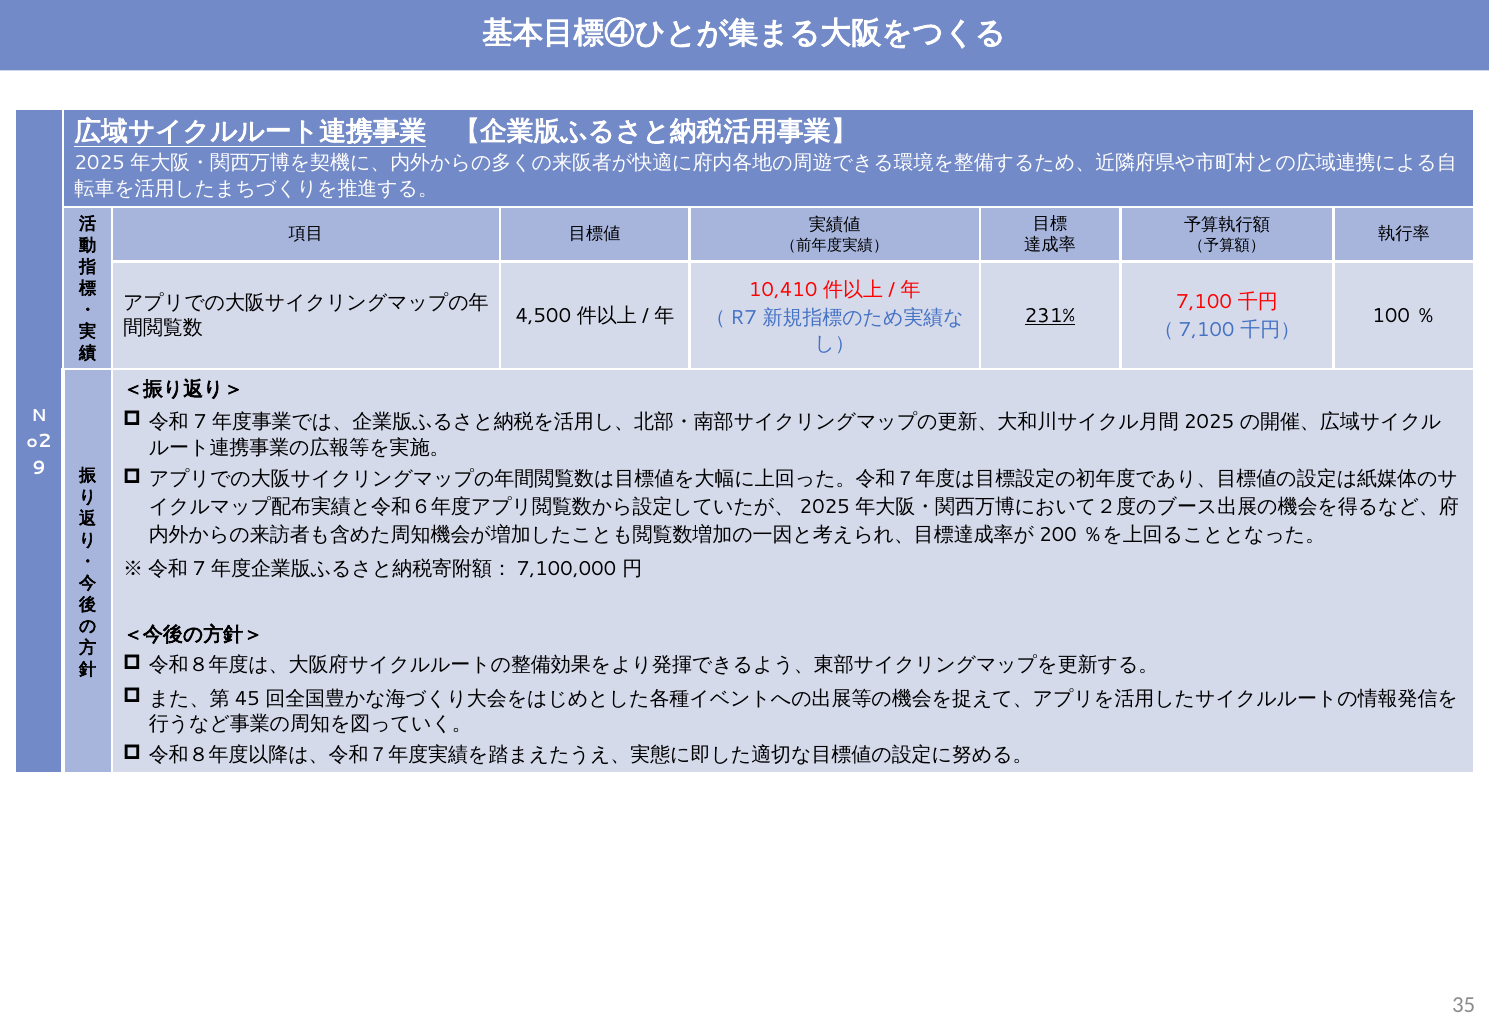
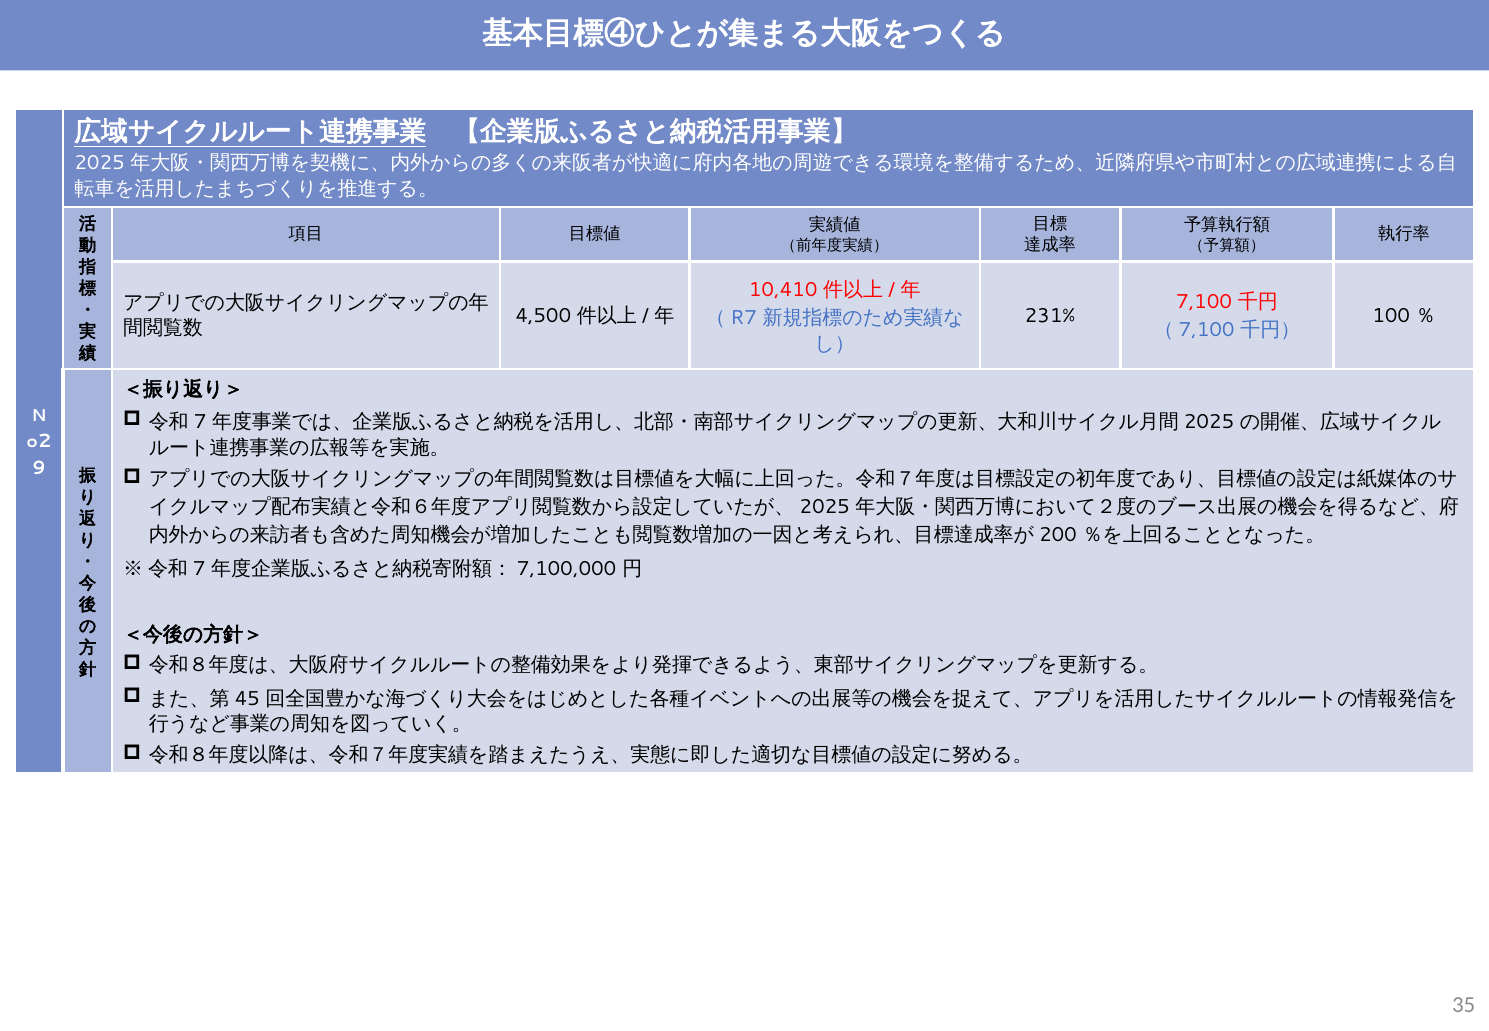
231% underline: present -> none
